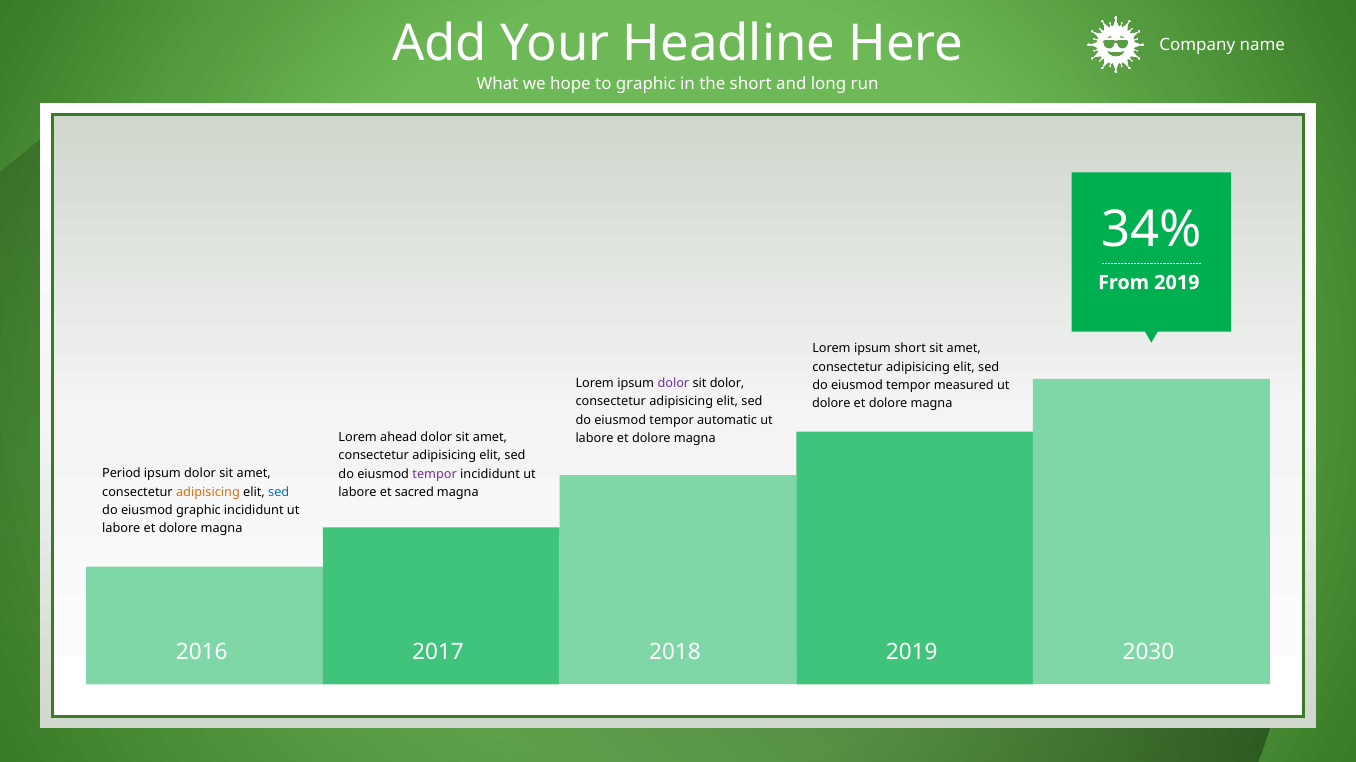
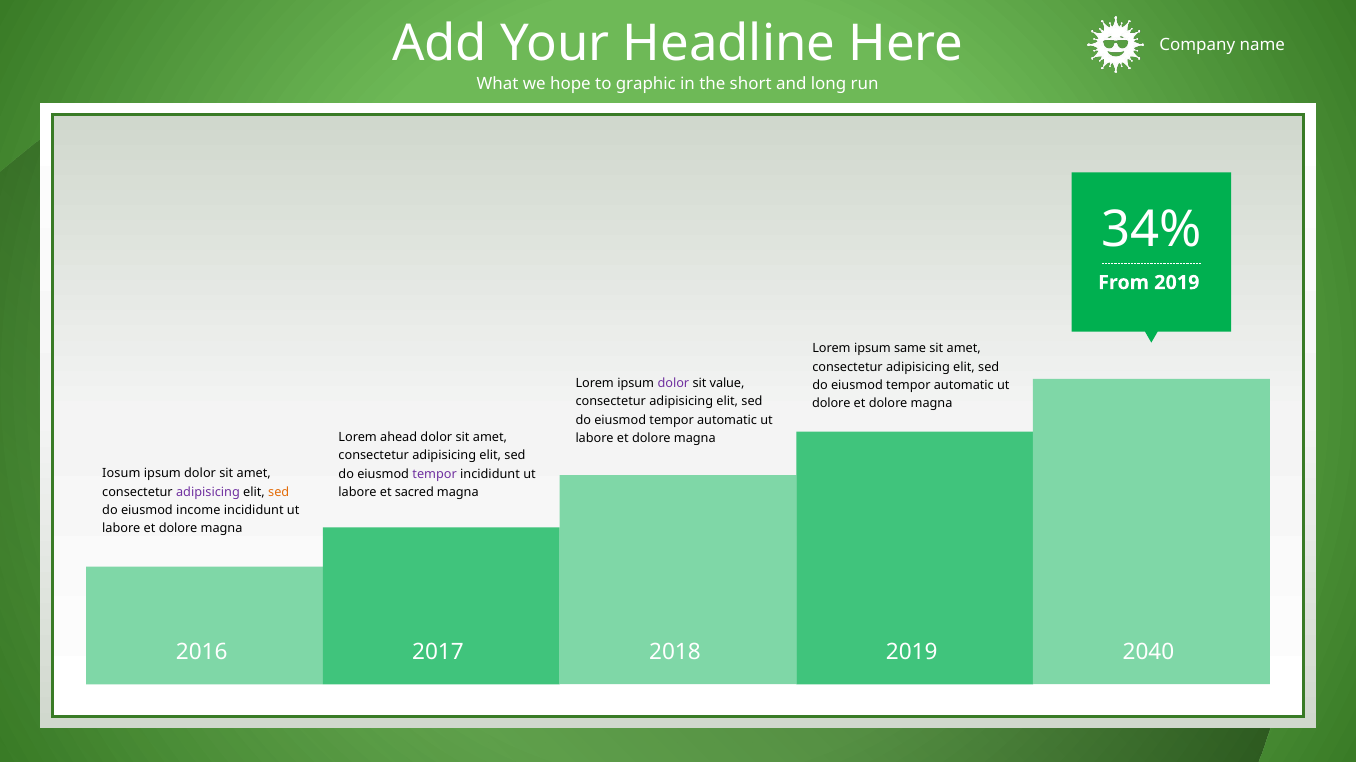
ipsum short: short -> same
sit dolor: dolor -> value
measured at (964, 386): measured -> automatic
Period: Period -> Iosum
adipisicing at (208, 492) colour: orange -> purple
sed at (279, 492) colour: blue -> orange
eiusmod graphic: graphic -> income
2030: 2030 -> 2040
